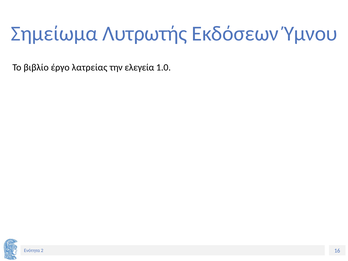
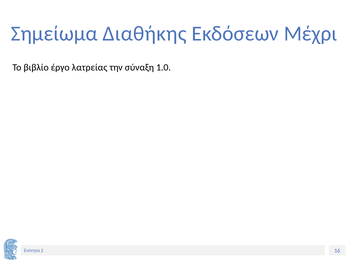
Λυτρωτής: Λυτρωτής -> Διαθήκης
Ύμνου: Ύμνου -> Μέχρι
ελεγεία: ελεγεία -> σύναξη
